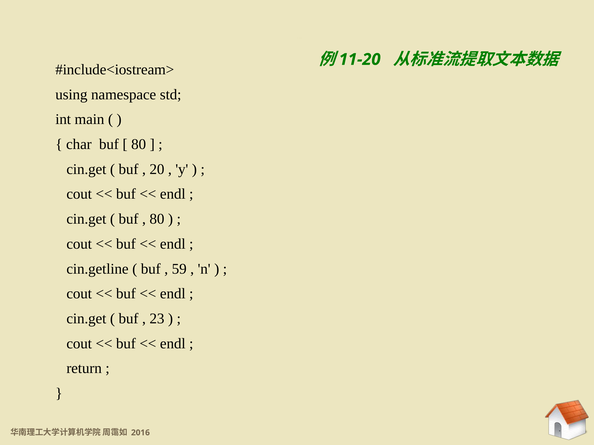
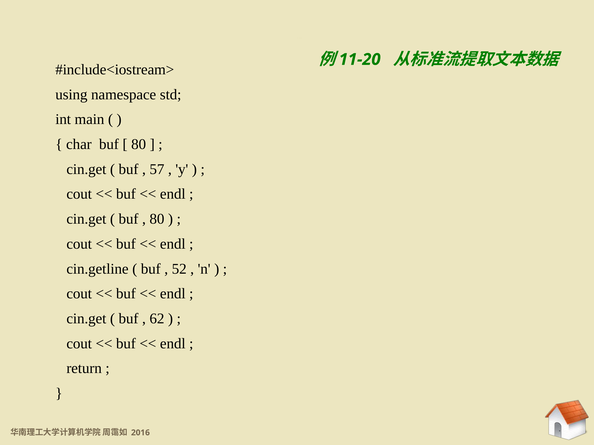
20: 20 -> 57
59: 59 -> 52
23: 23 -> 62
